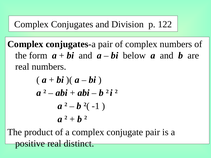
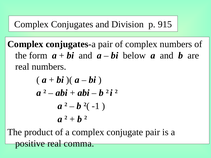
122: 122 -> 915
distinct: distinct -> comma
